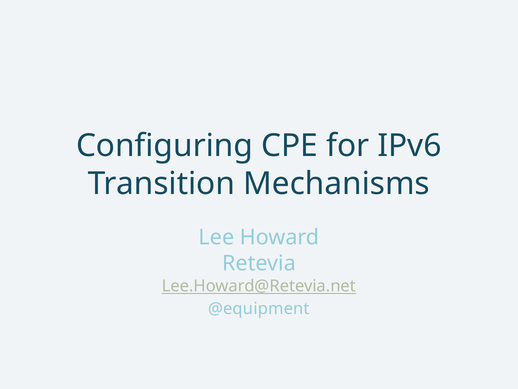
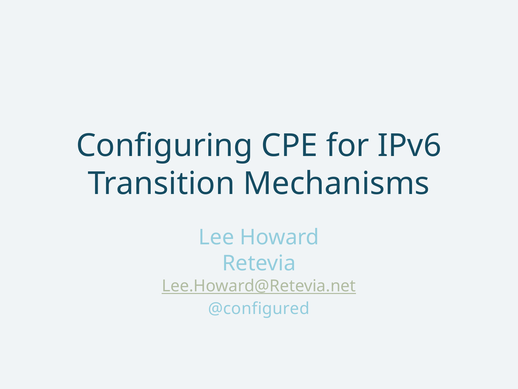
@equipment: @equipment -> @configured
